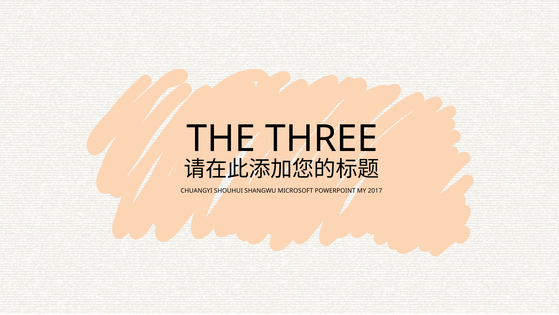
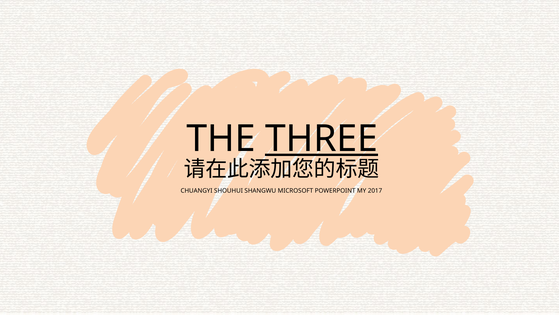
THREE underline: none -> present
